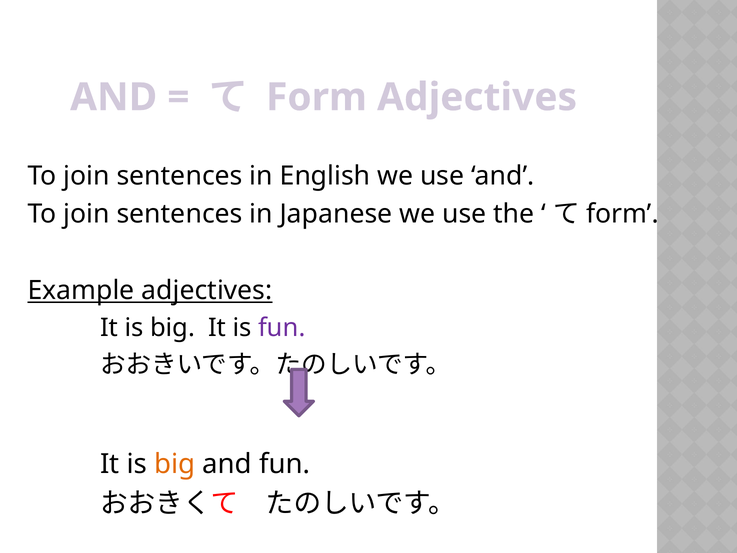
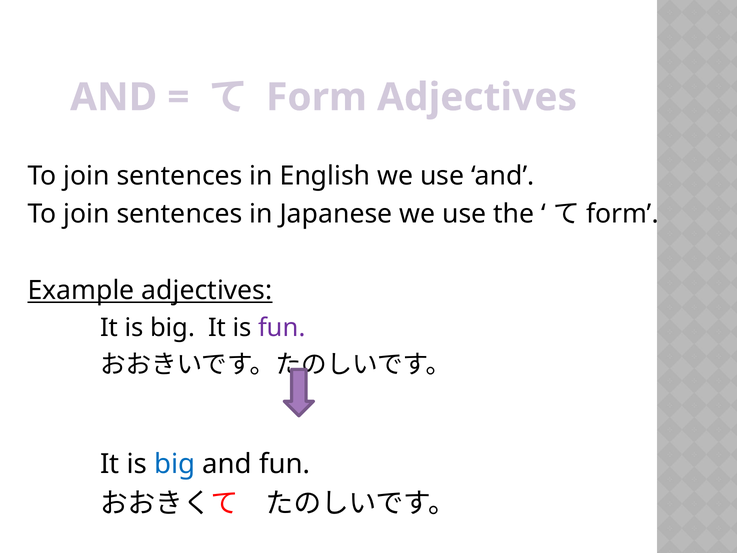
big at (175, 464) colour: orange -> blue
